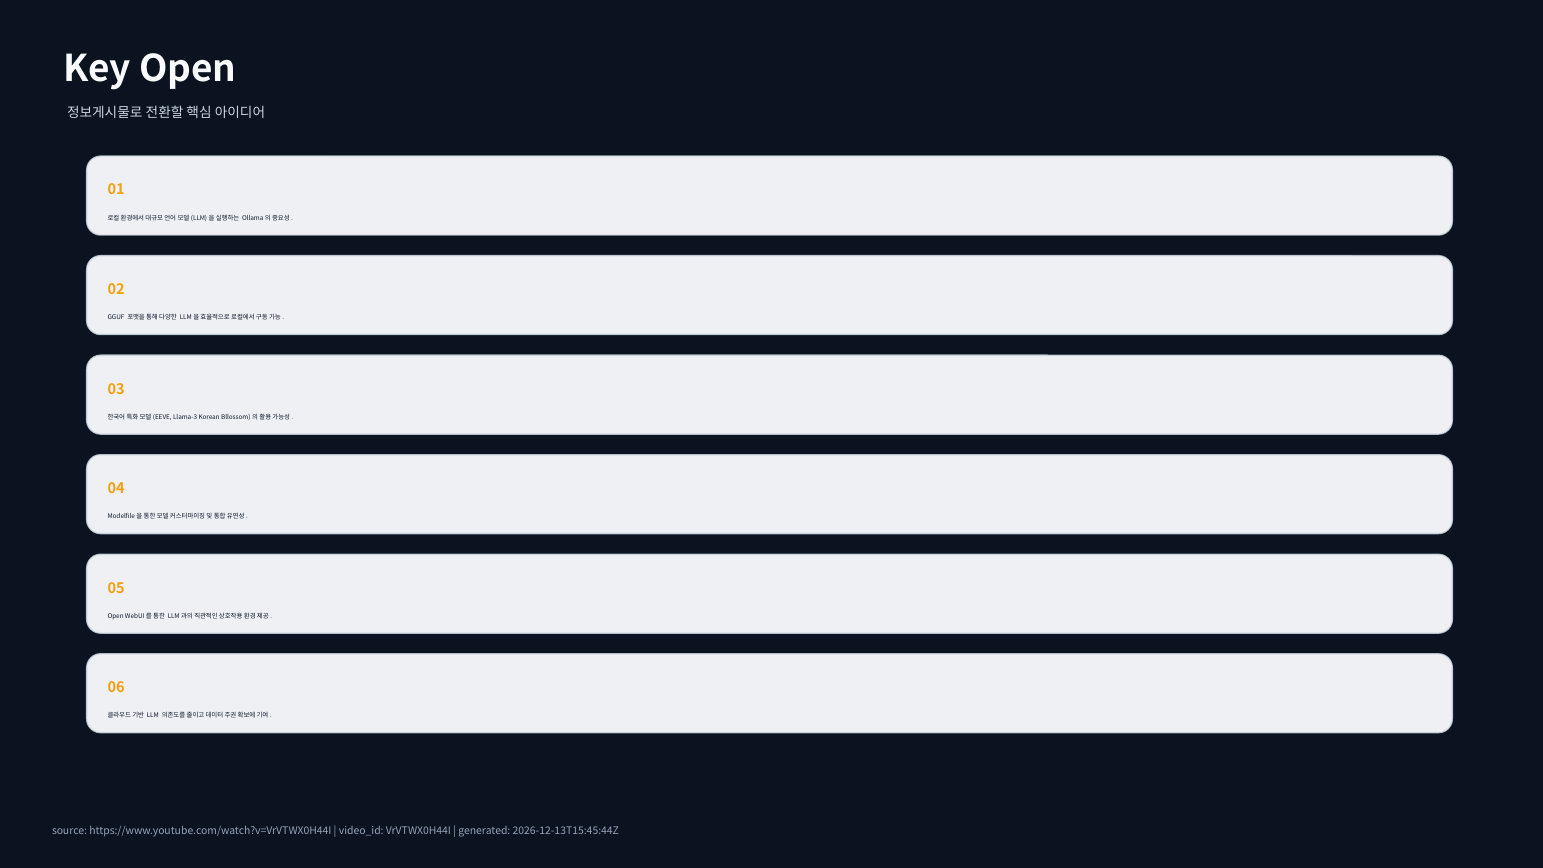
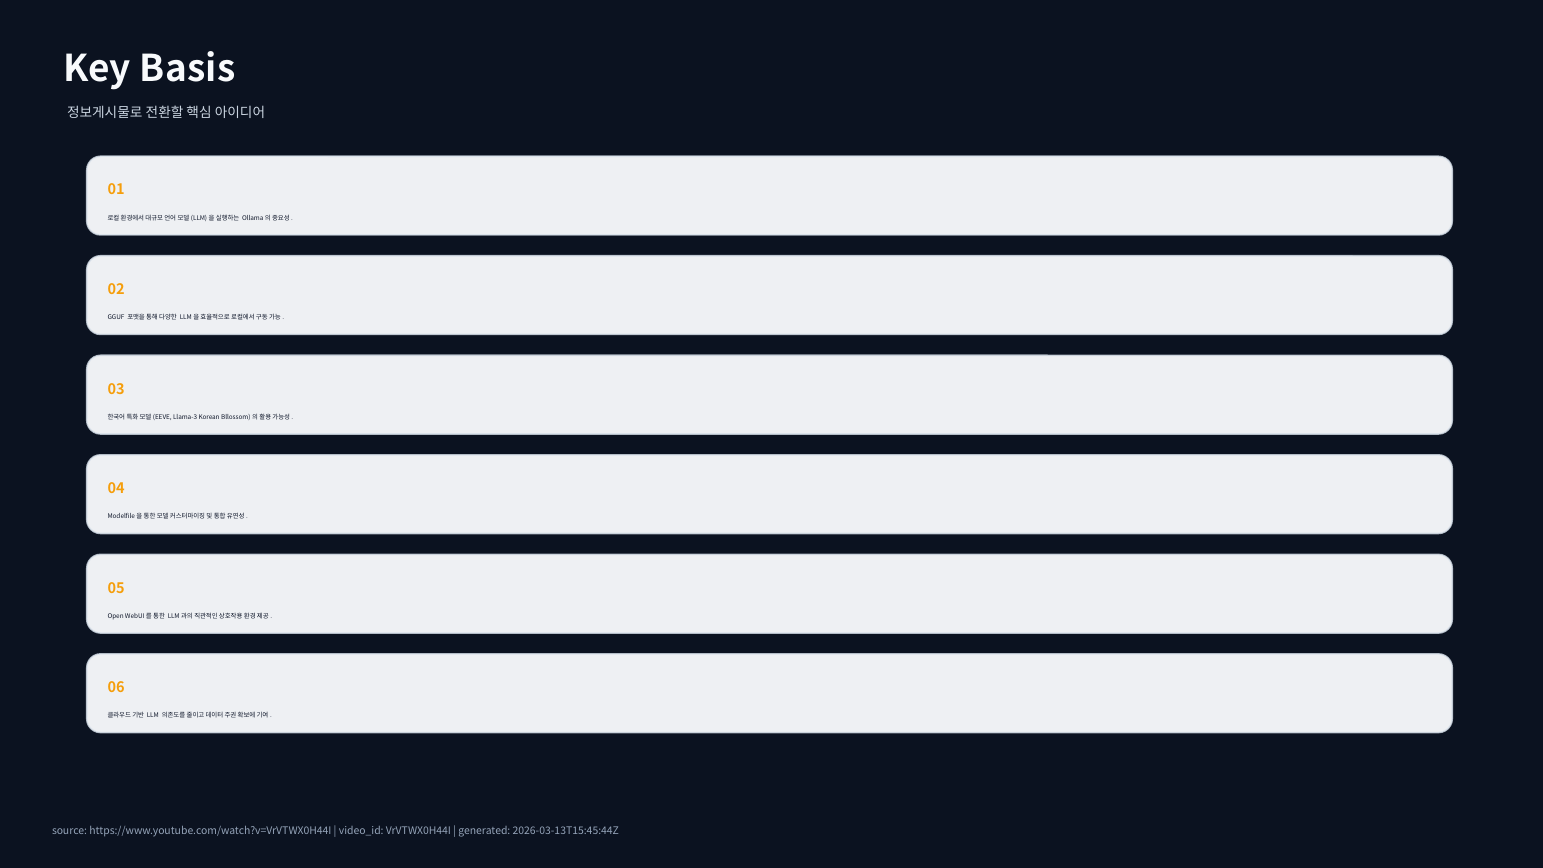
Key Open: Open -> Basis
2026-12-13T15:45:44Z: 2026-12-13T15:45:44Z -> 2026-03-13T15:45:44Z
